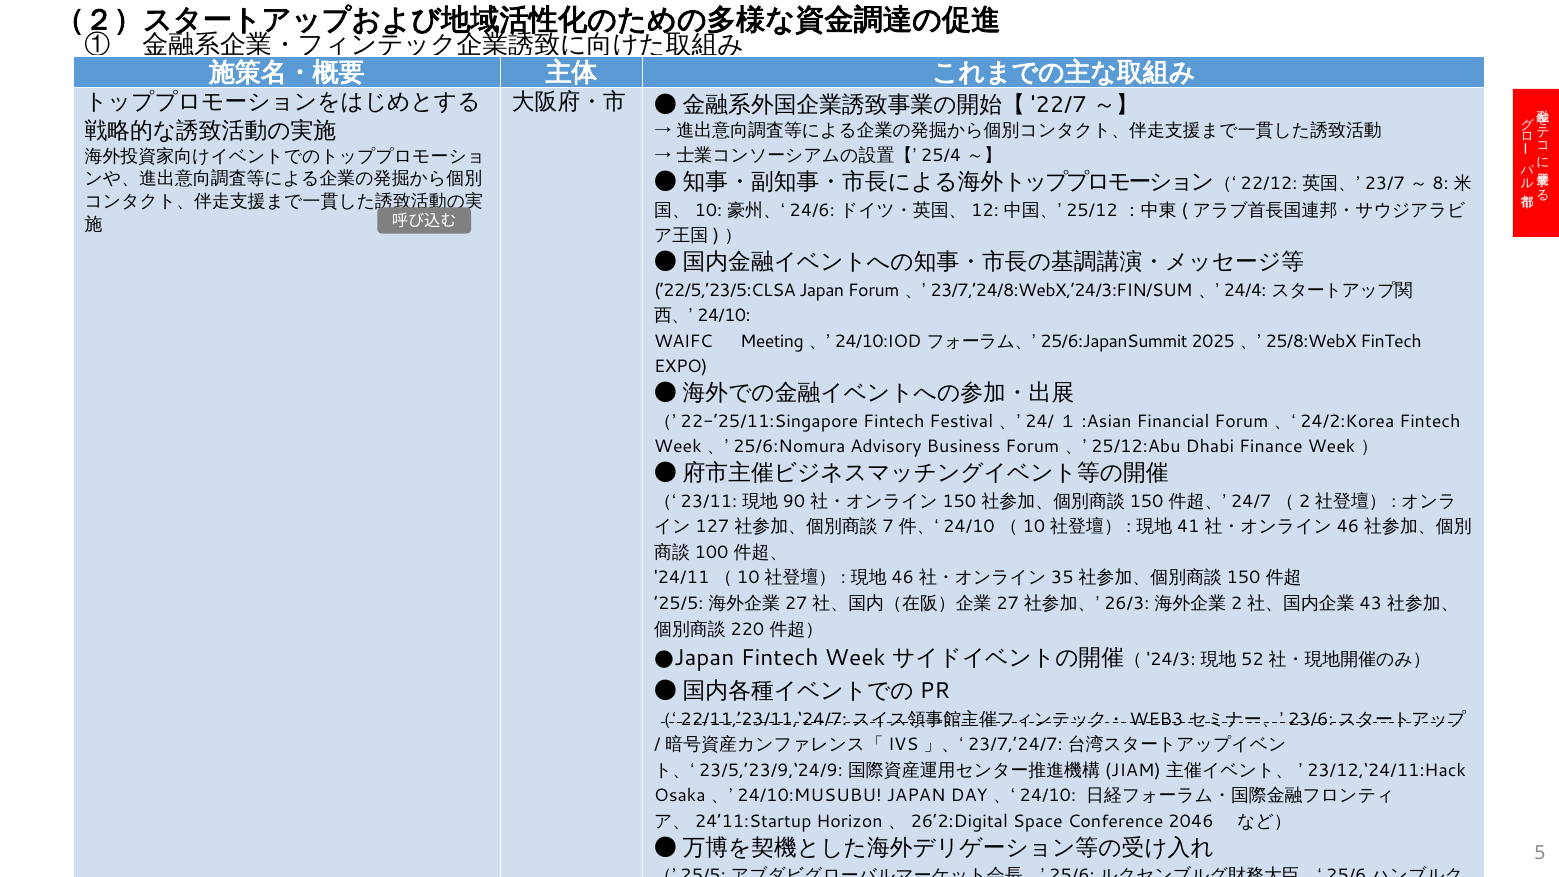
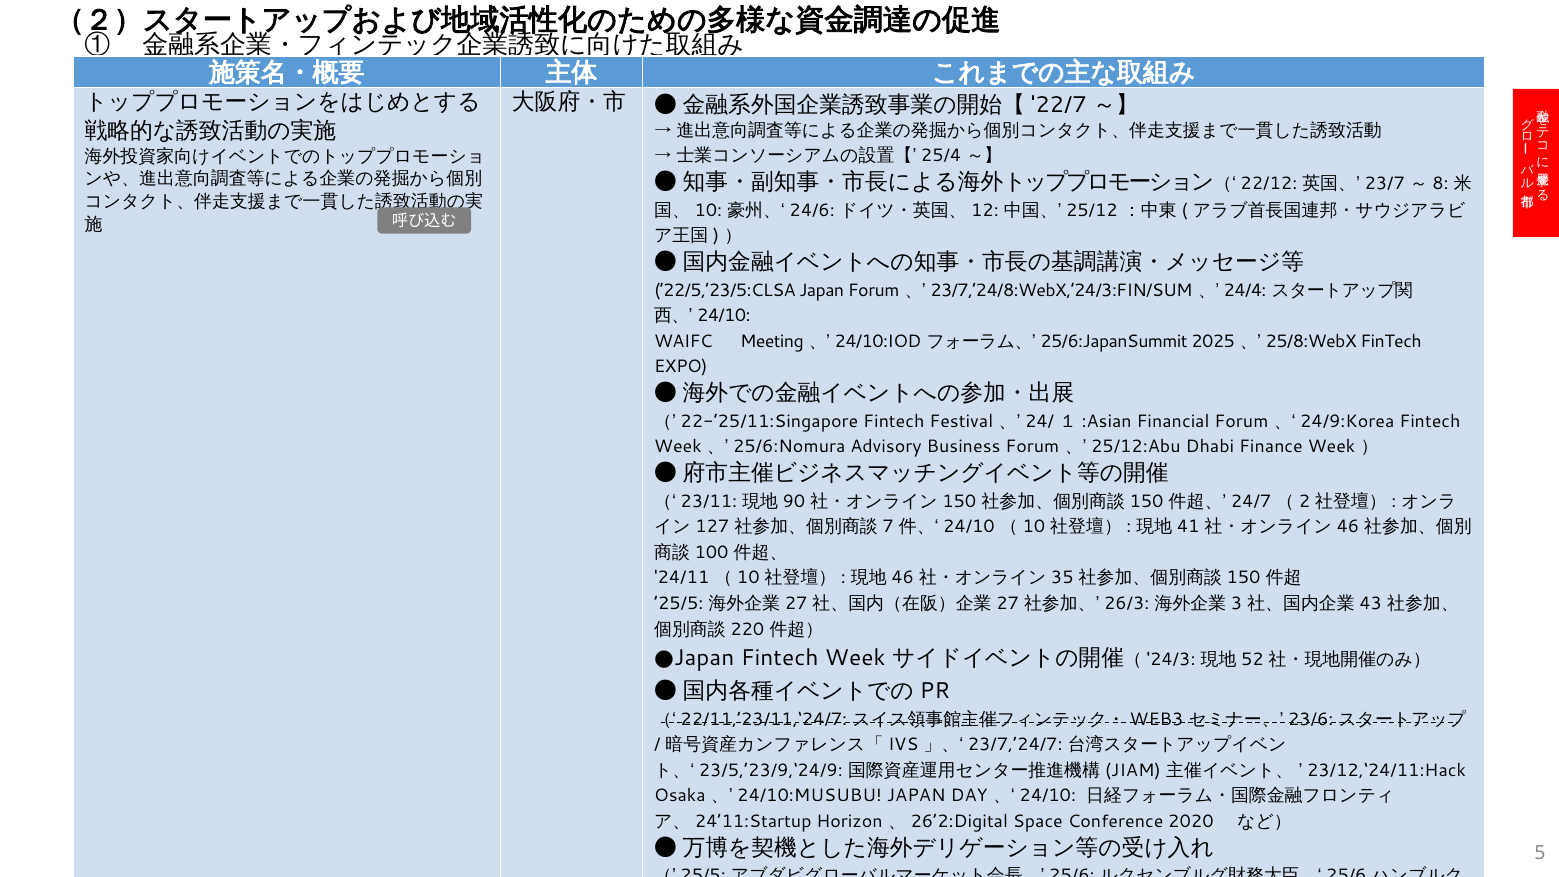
24/2:Korea: 24/2:Korea -> 24/9:Korea
2 at (1237, 604): 2 -> 3
2046: 2046 -> 2020
